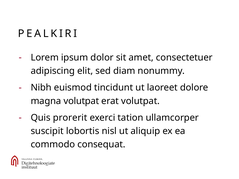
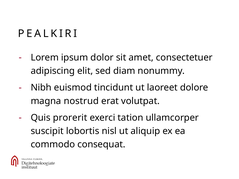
magna volutpat: volutpat -> nostrud
